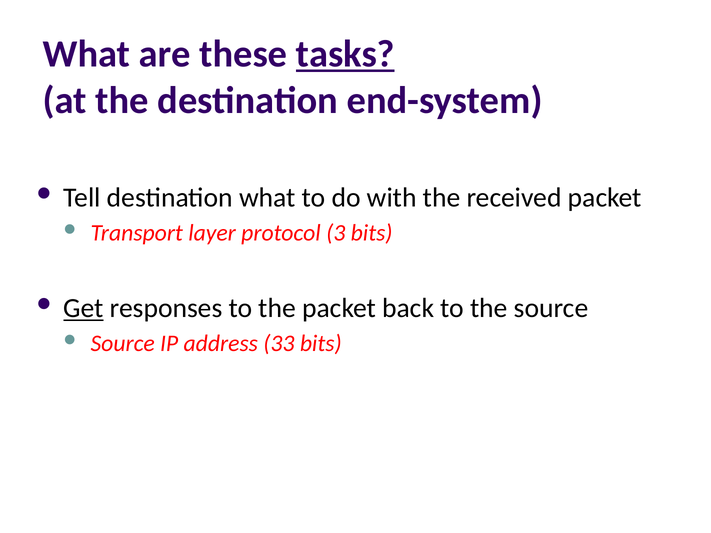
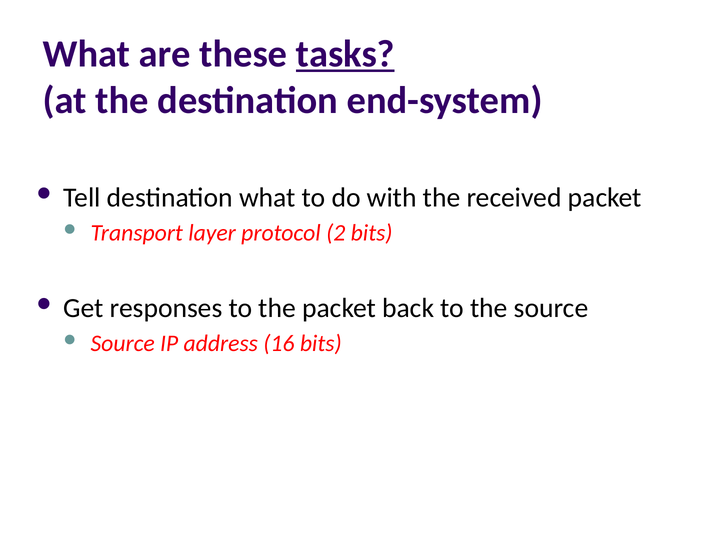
3: 3 -> 2
Get underline: present -> none
33: 33 -> 16
